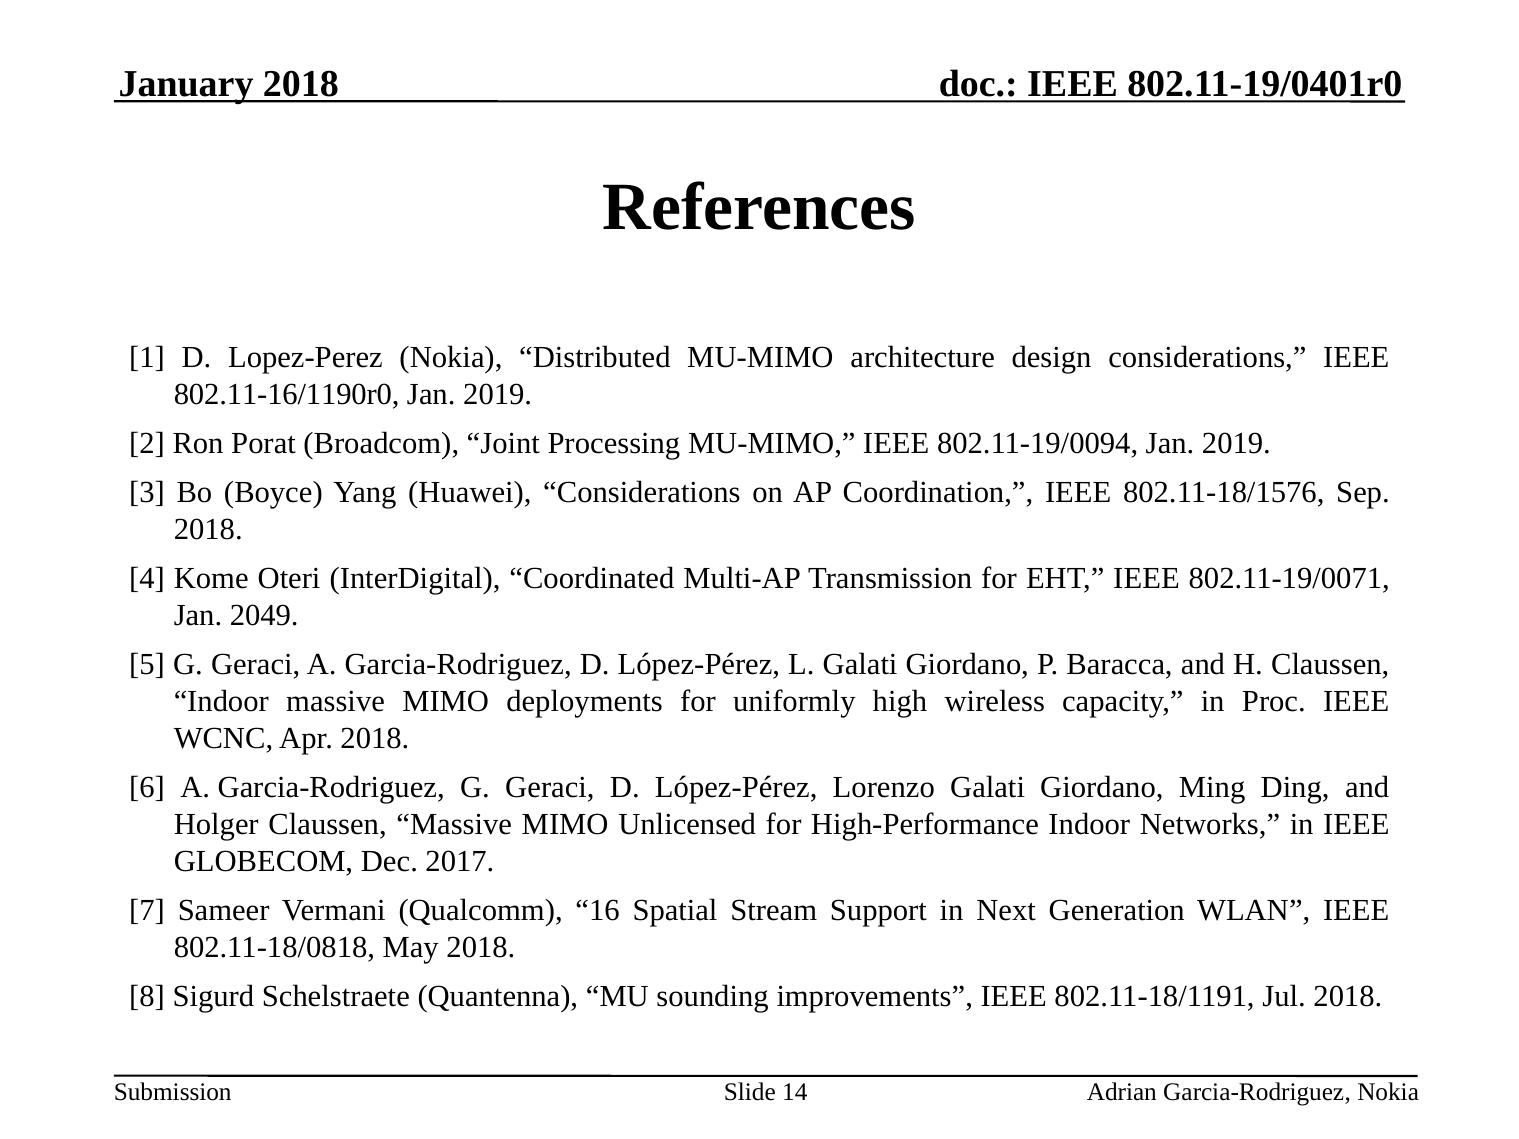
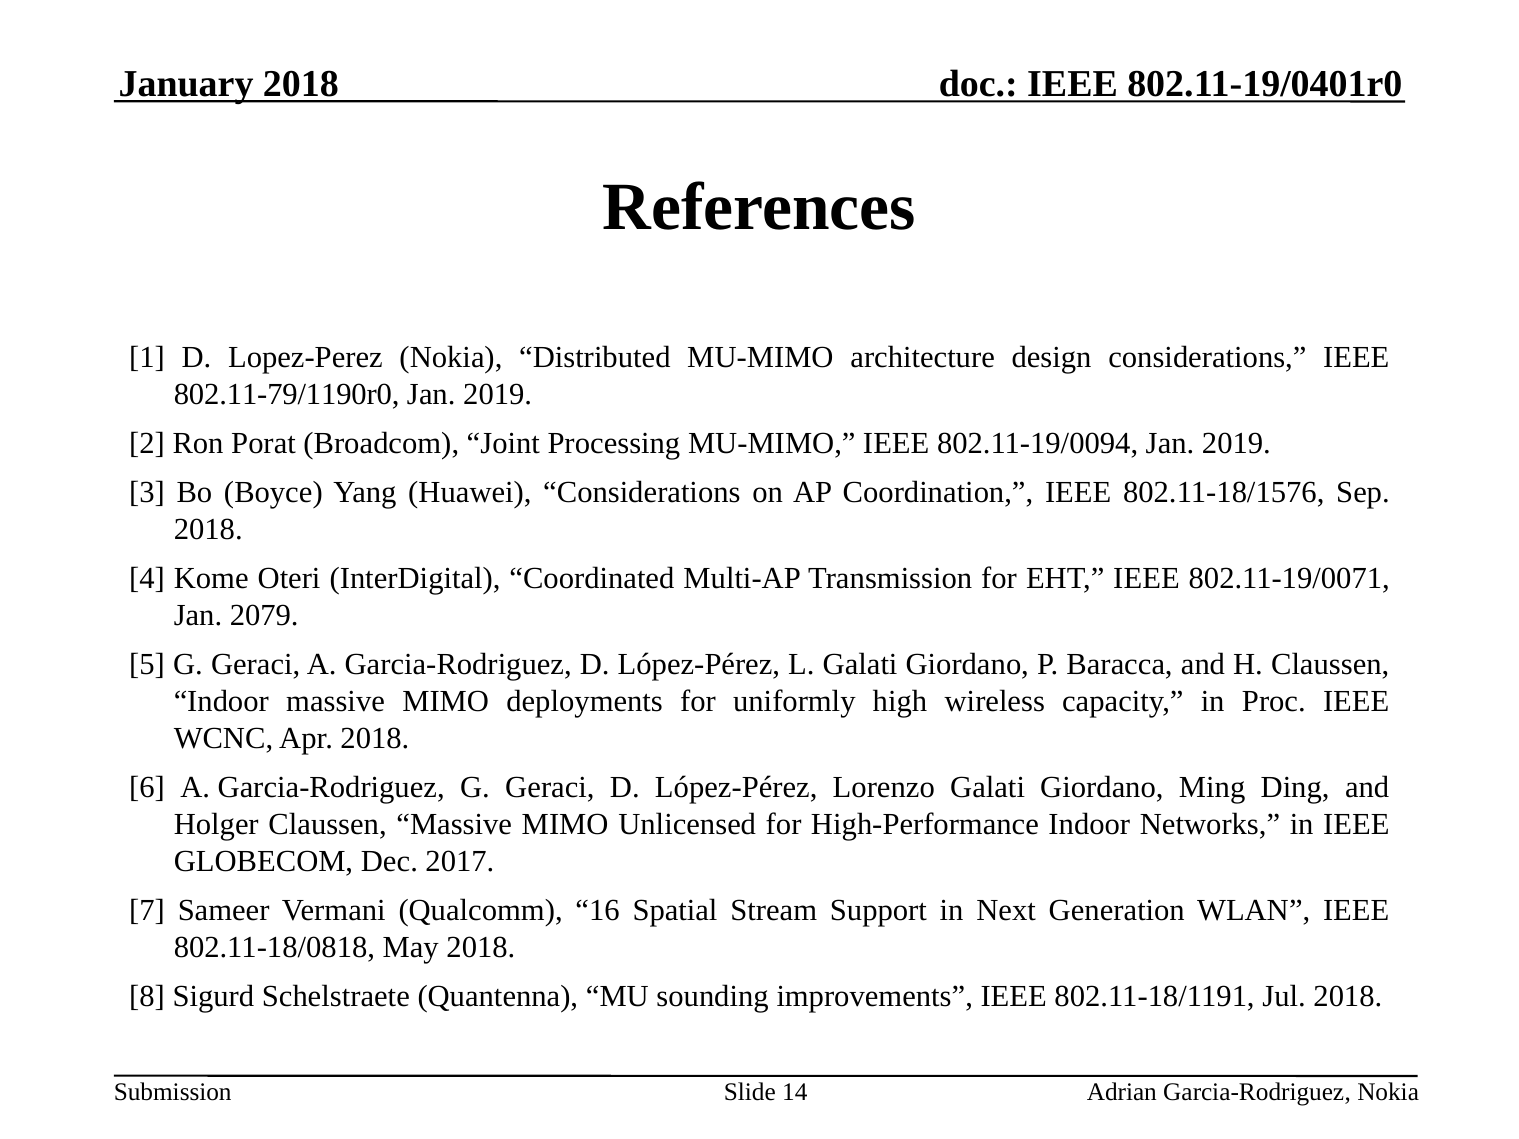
802.11-16/1190r0: 802.11-16/1190r0 -> 802.11-79/1190r0
2049: 2049 -> 2079
